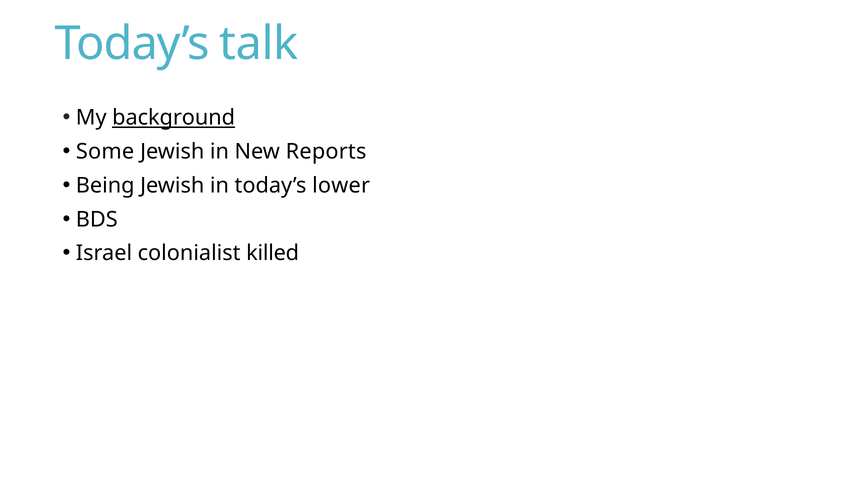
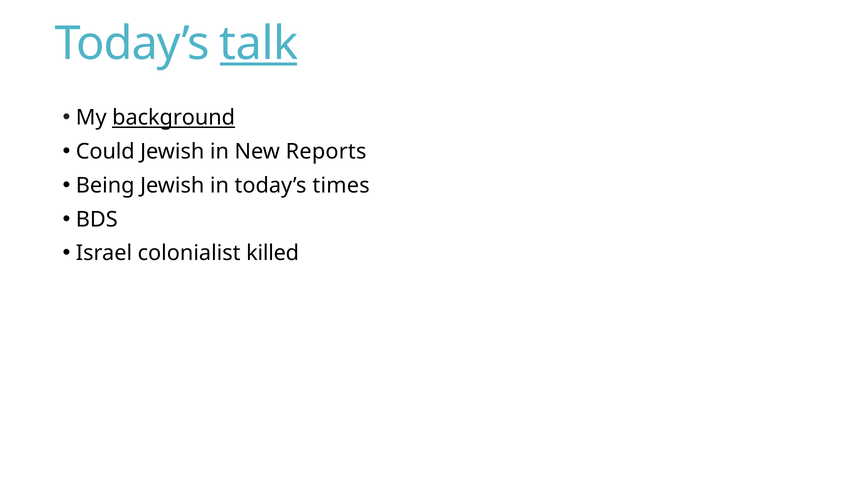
talk underline: none -> present
Some: Some -> Could
lower: lower -> times
